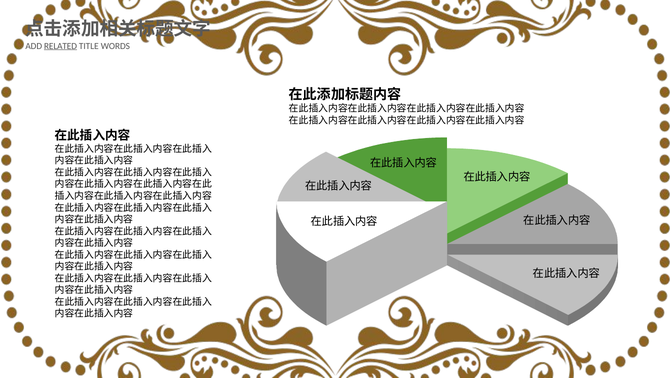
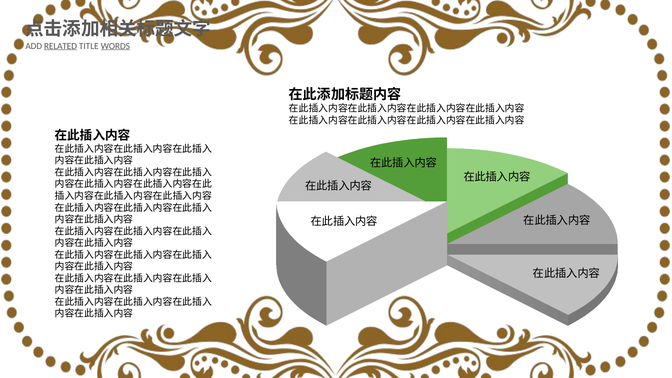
WORDS underline: none -> present
